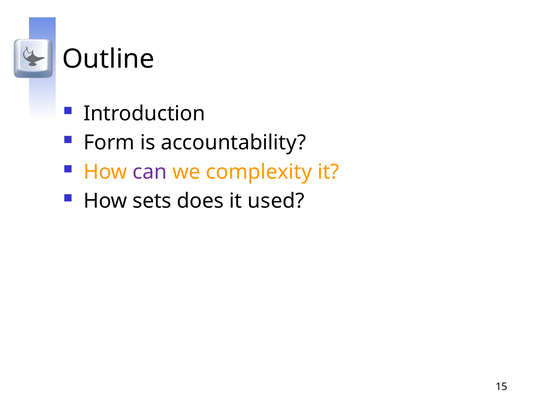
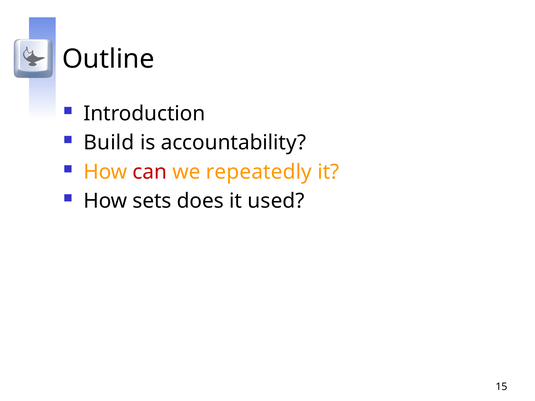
Form: Form -> Build
can colour: purple -> red
complexity: complexity -> repeatedly
